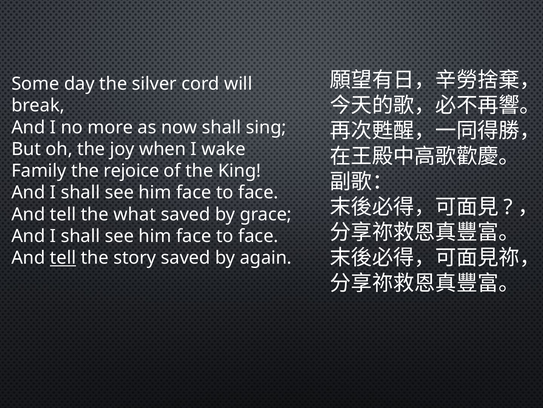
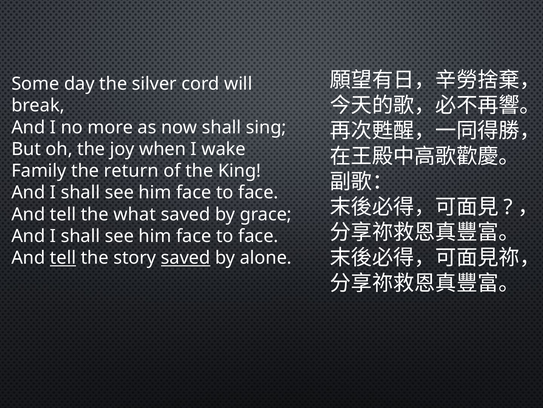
rejoice: rejoice -> return
saved at (186, 257) underline: none -> present
again: again -> alone
